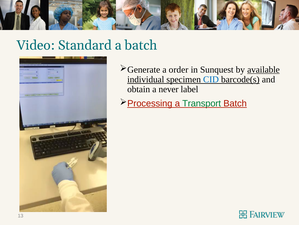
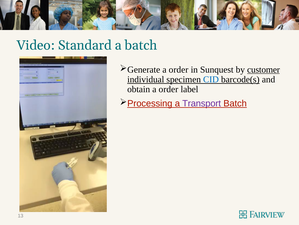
available: available -> customer
obtain a never: never -> order
Transport colour: green -> purple
